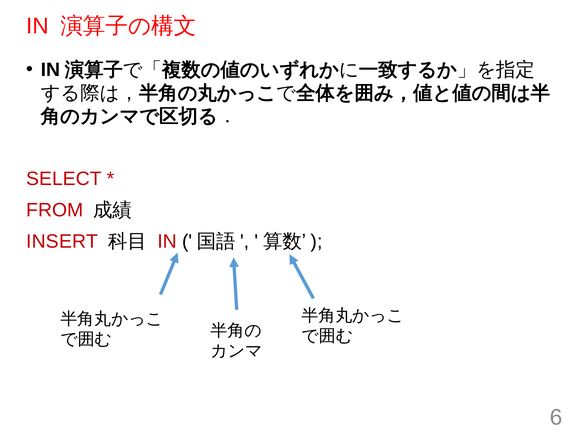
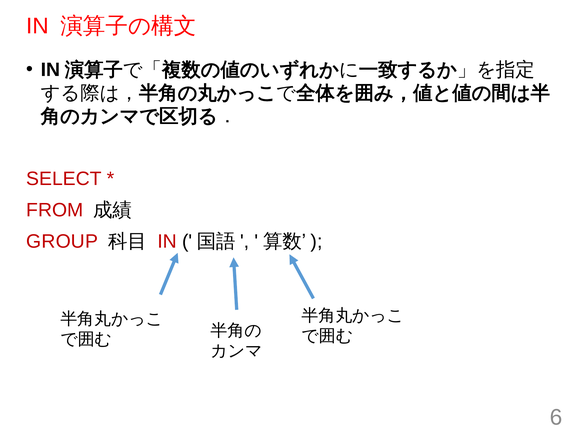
INSERT: INSERT -> GROUP
